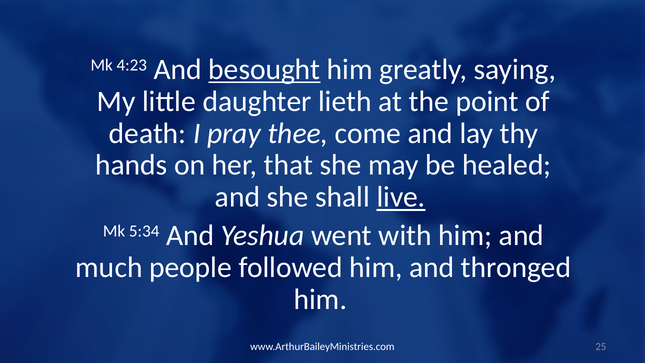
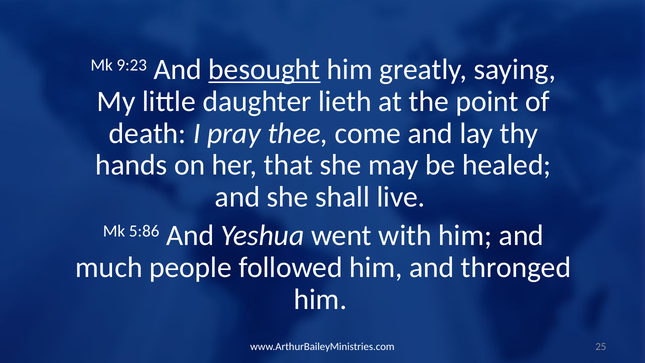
4:23: 4:23 -> 9:23
live underline: present -> none
5:34: 5:34 -> 5:86
